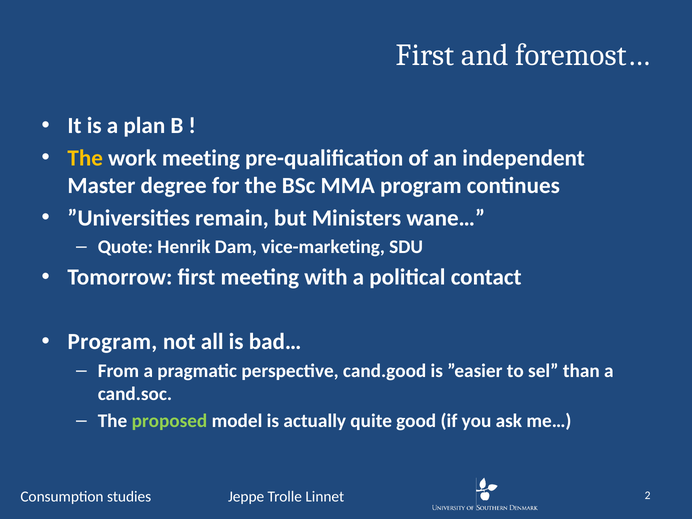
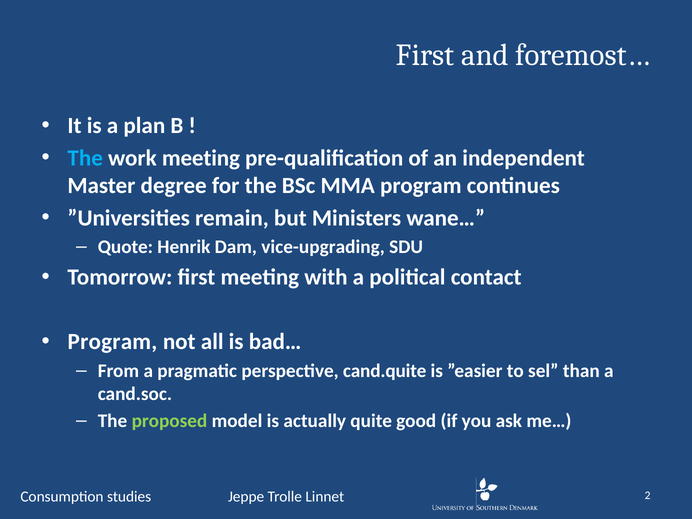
The at (85, 158) colour: yellow -> light blue
vice-marketing: vice-marketing -> vice-upgrading
cand.good: cand.good -> cand.quite
